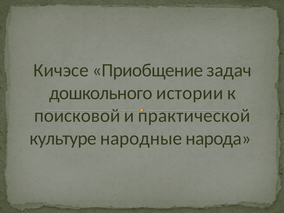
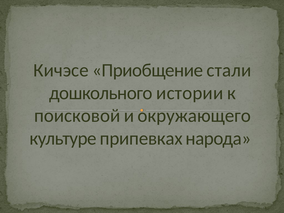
задач: задач -> стали
практической: практической -> окружающего
народные: народные -> припевках
